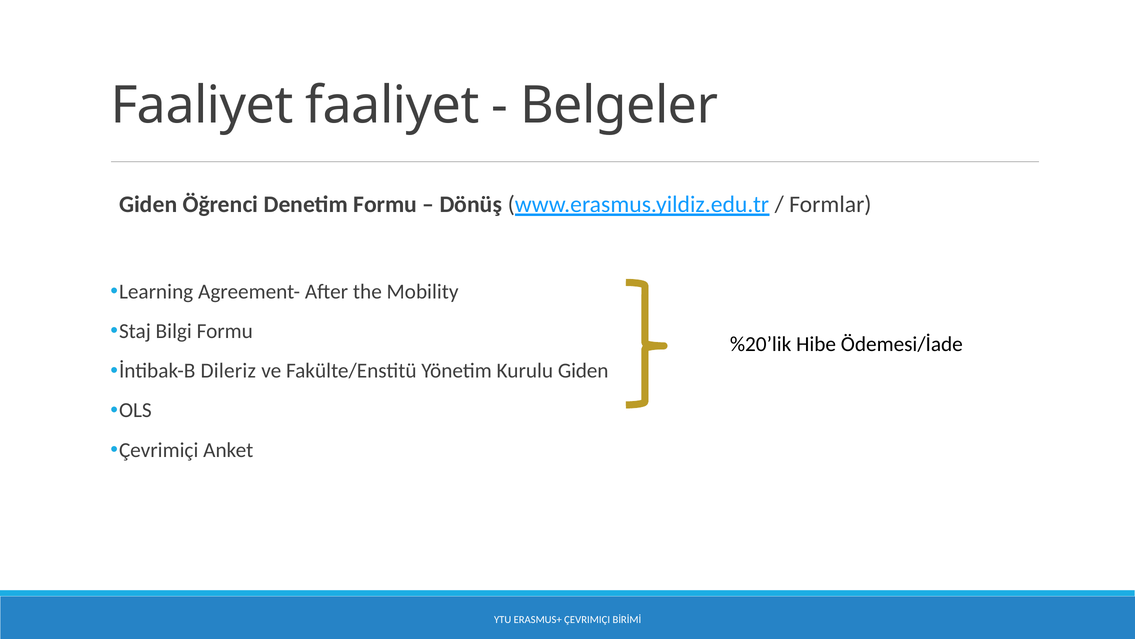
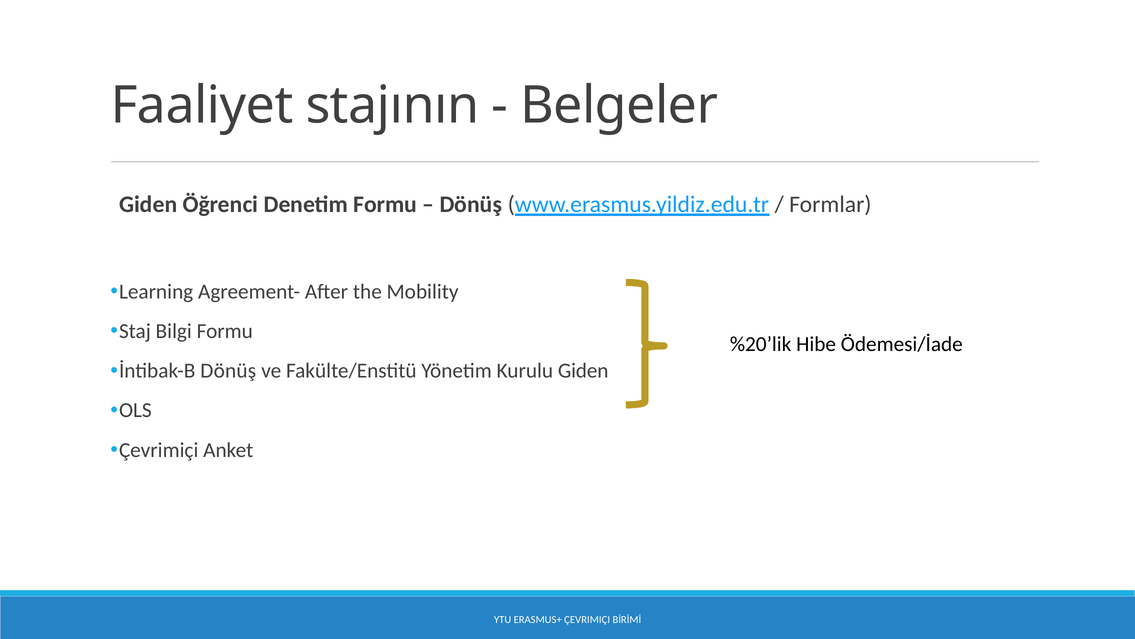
Faaliyet faaliyet: faaliyet -> stajının
İntibak-B Dileriz: Dileriz -> Dönüş
